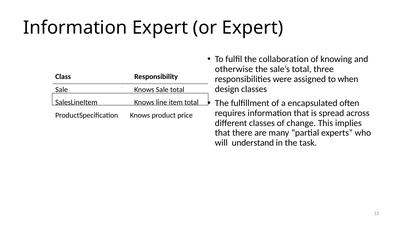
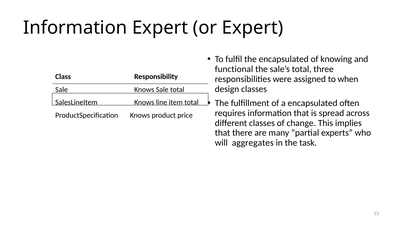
the collaboration: collaboration -> encapsulated
otherwise: otherwise -> functional
understand: understand -> aggregates
